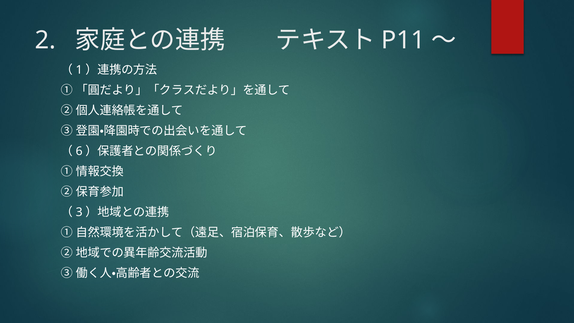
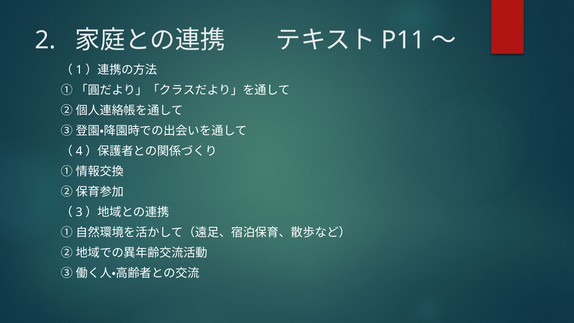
6: 6 -> 4
